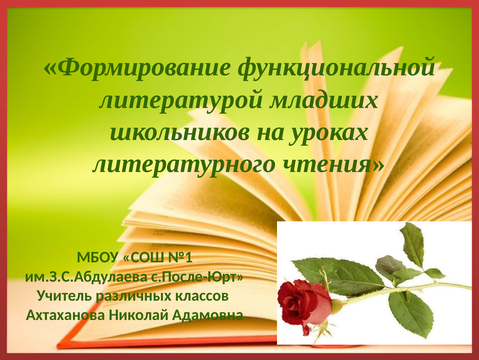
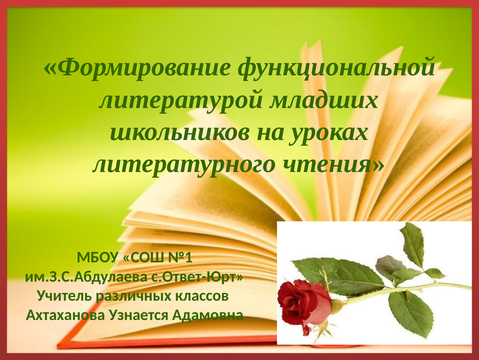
с.После-Юрт: с.После-Юрт -> с.Ответ-Юрт
Николай: Николай -> Узнается
